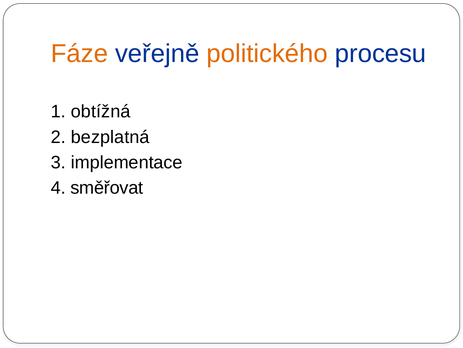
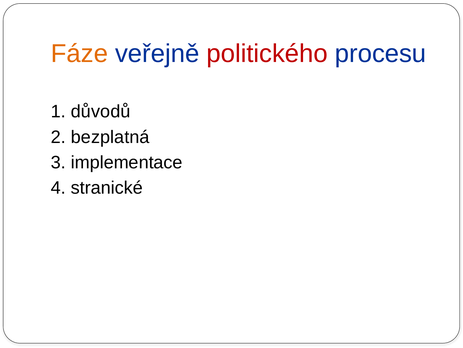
politického colour: orange -> red
obtížná: obtížná -> důvodů
směřovat: směřovat -> stranické
